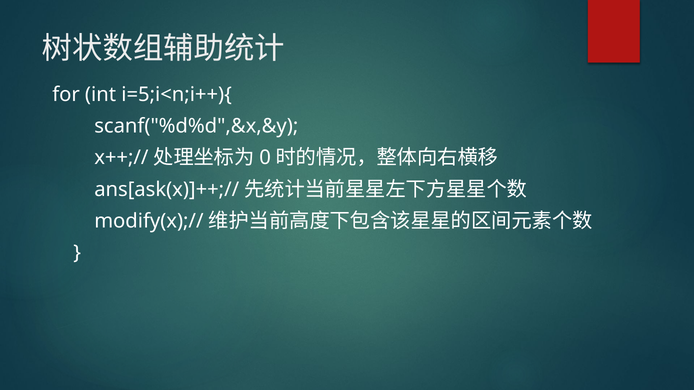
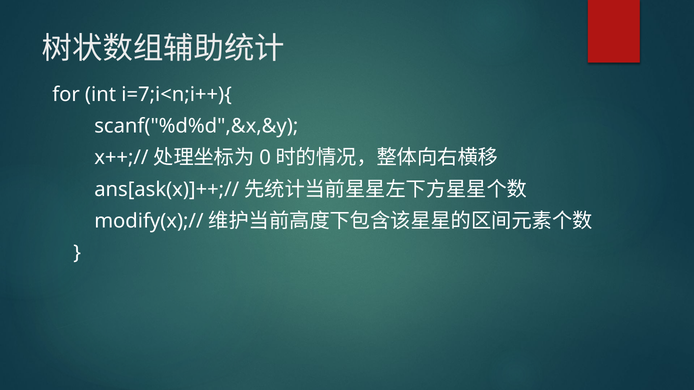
i=5;i<n;i++){: i=5;i<n;i++){ -> i=7;i<n;i++){
